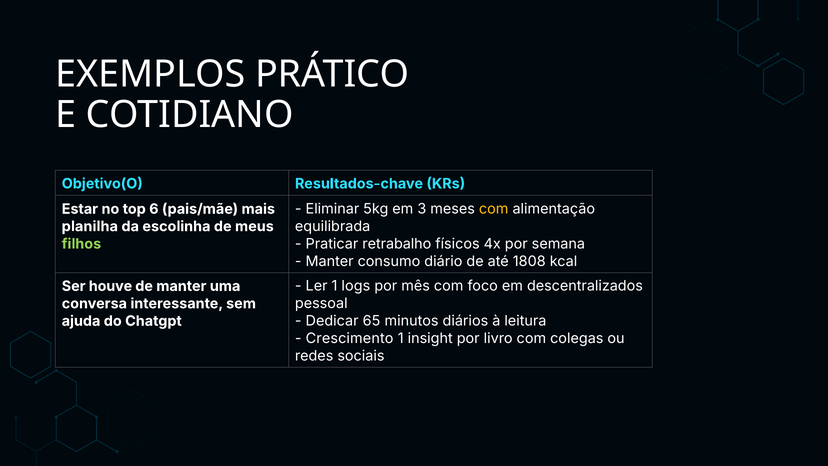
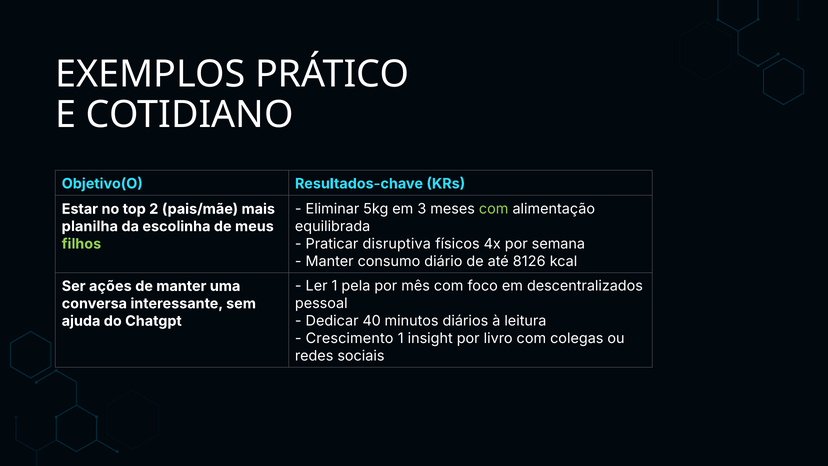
6: 6 -> 2
com at (494, 209) colour: yellow -> light green
retrabalho: retrabalho -> disruptiva
1808: 1808 -> 8126
houve: houve -> ações
logs: logs -> pela
65: 65 -> 40
